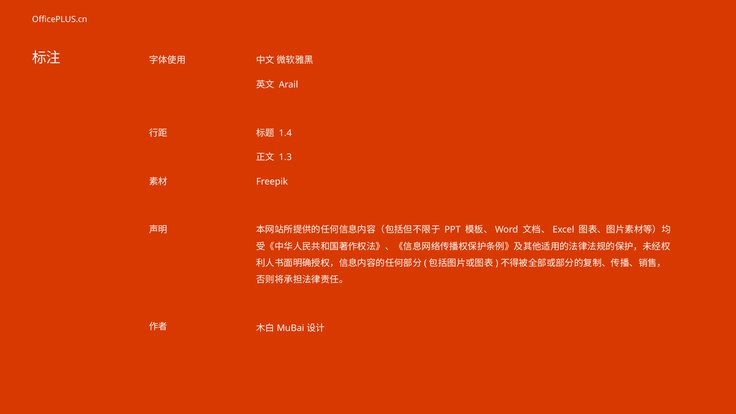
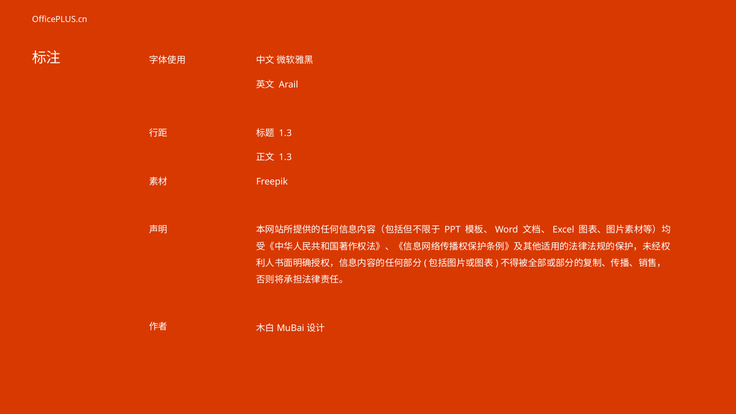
1.4 at (285, 133): 1.4 -> 1.3
